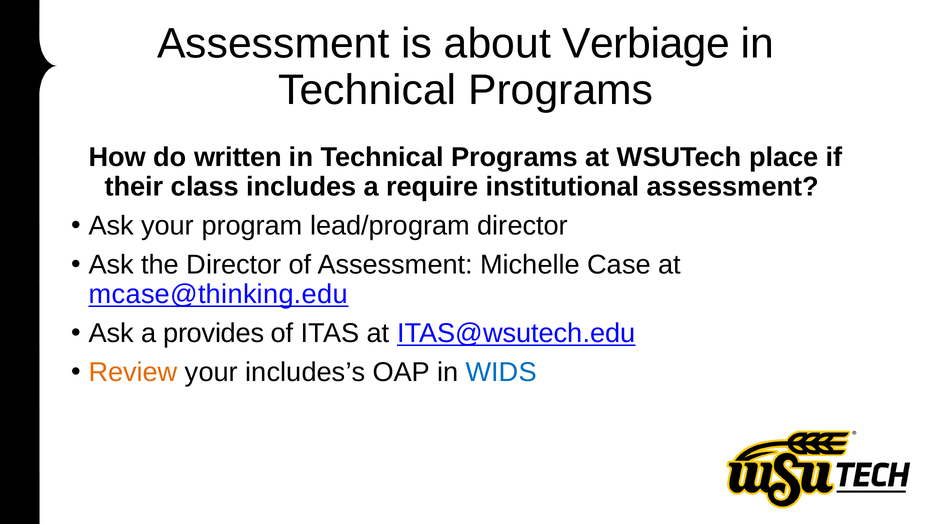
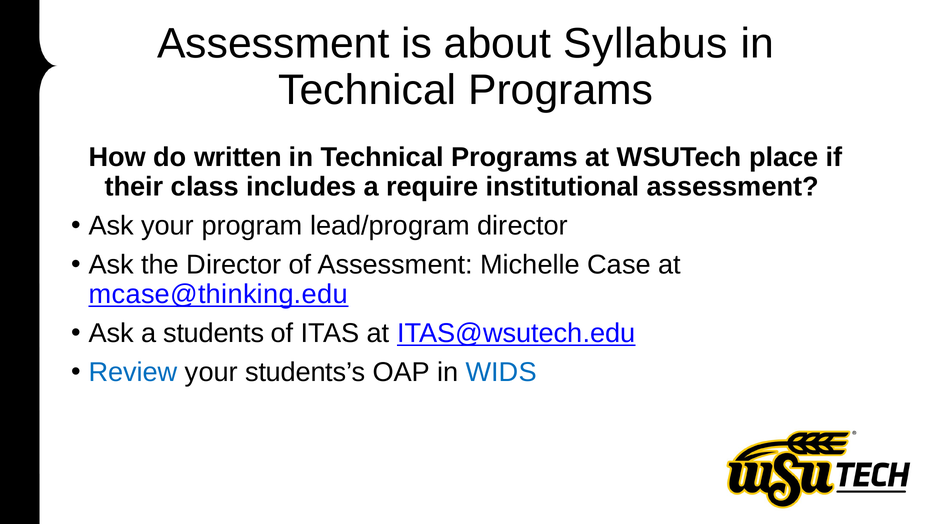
Verbiage: Verbiage -> Syllabus
provides: provides -> students
Review colour: orange -> blue
includes’s: includes’s -> students’s
